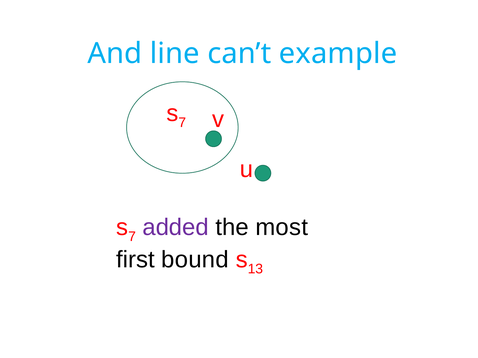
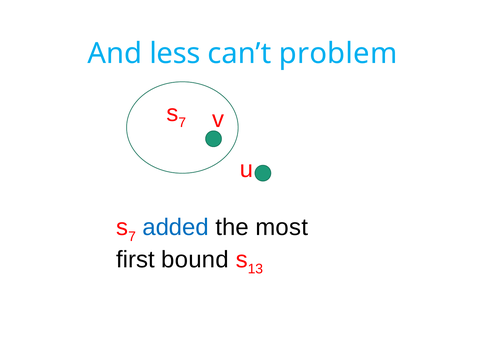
line: line -> less
example: example -> problem
added colour: purple -> blue
